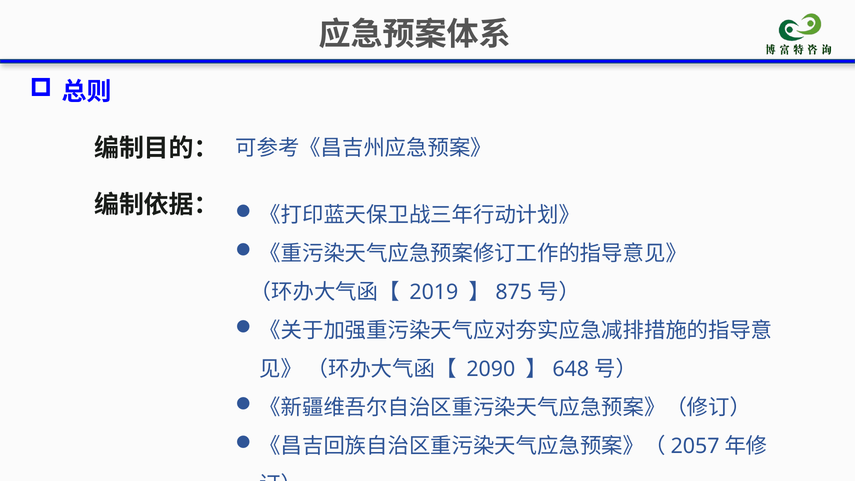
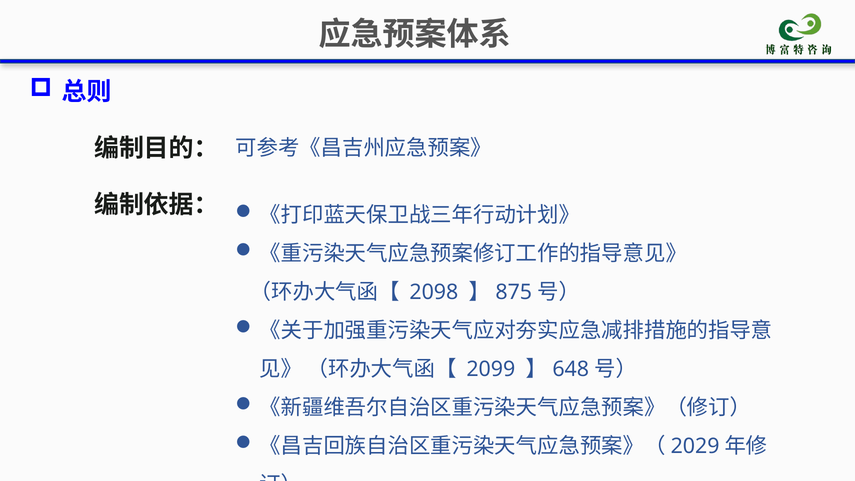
2019: 2019 -> 2098
2090: 2090 -> 2099
2057: 2057 -> 2029
